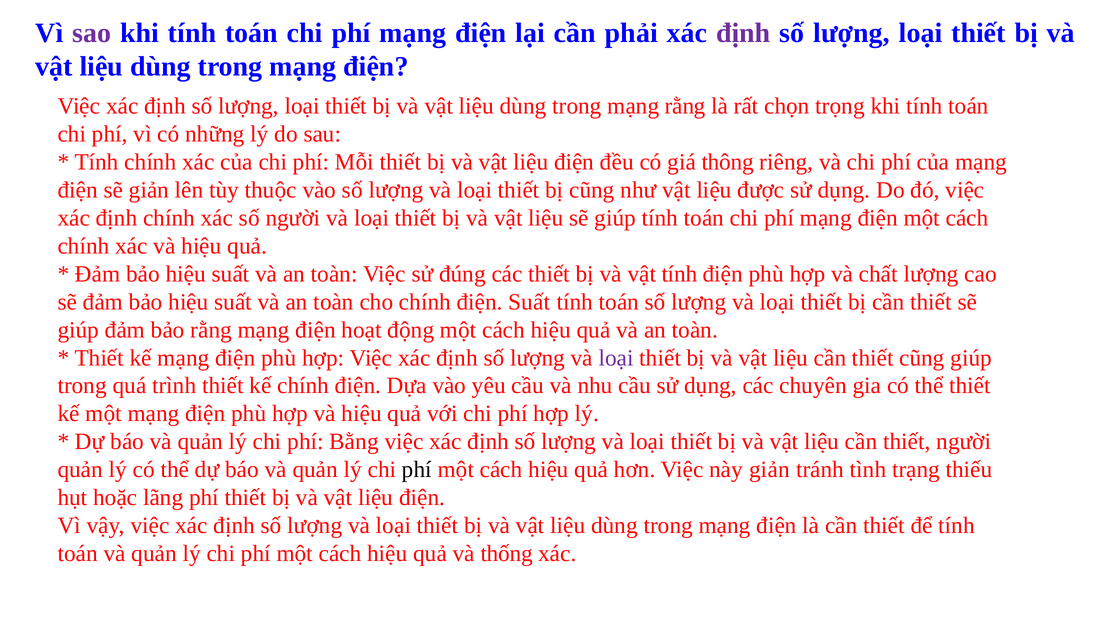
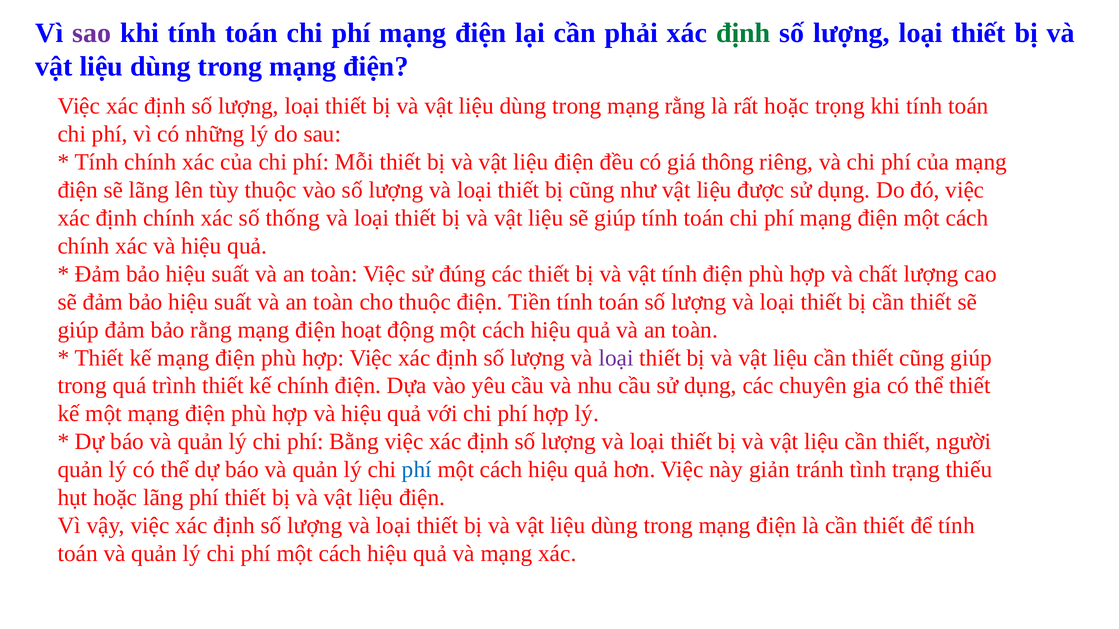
định at (743, 33) colour: purple -> green
rất chọn: chọn -> hoặc
sẽ giản: giản -> lãng
số người: người -> thống
cho chính: chính -> thuộc
điện Suất: Suất -> Tiền
phí at (417, 470) colour: black -> blue
và thống: thống -> mạng
